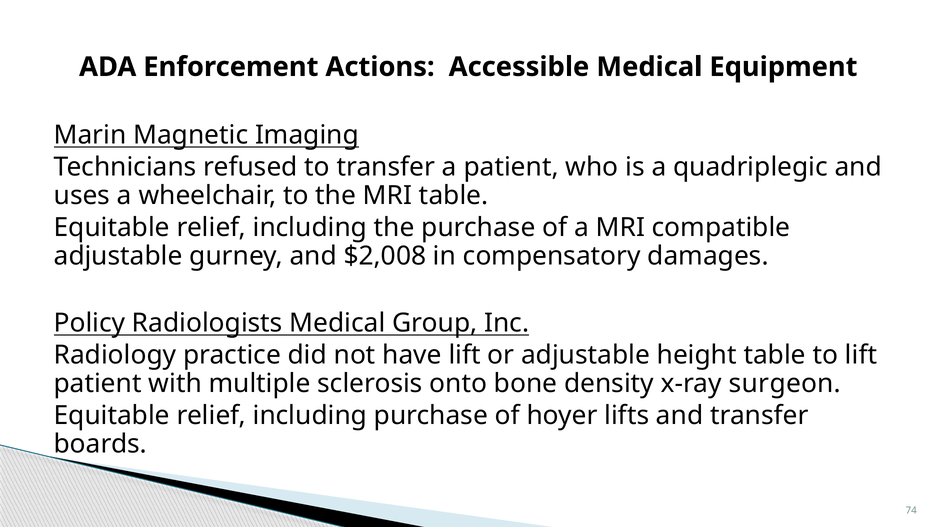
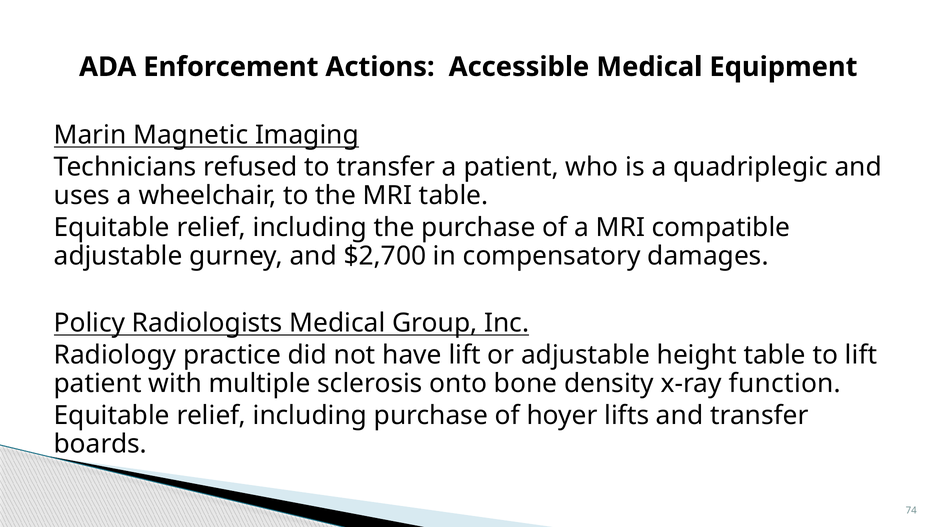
$2,008: $2,008 -> $2,700
surgeon: surgeon -> function
